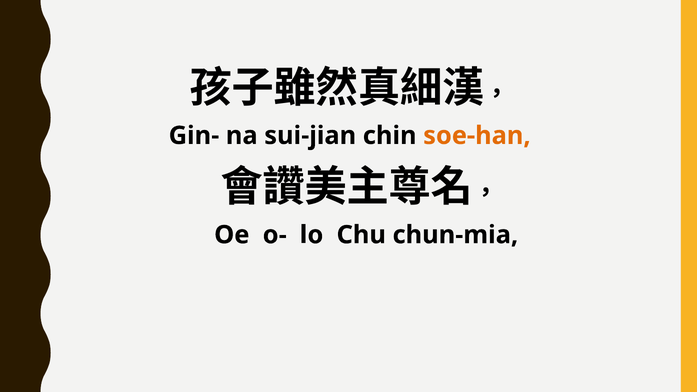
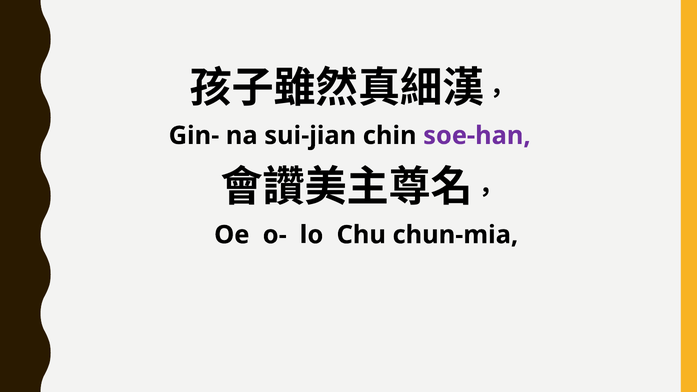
soe-han colour: orange -> purple
